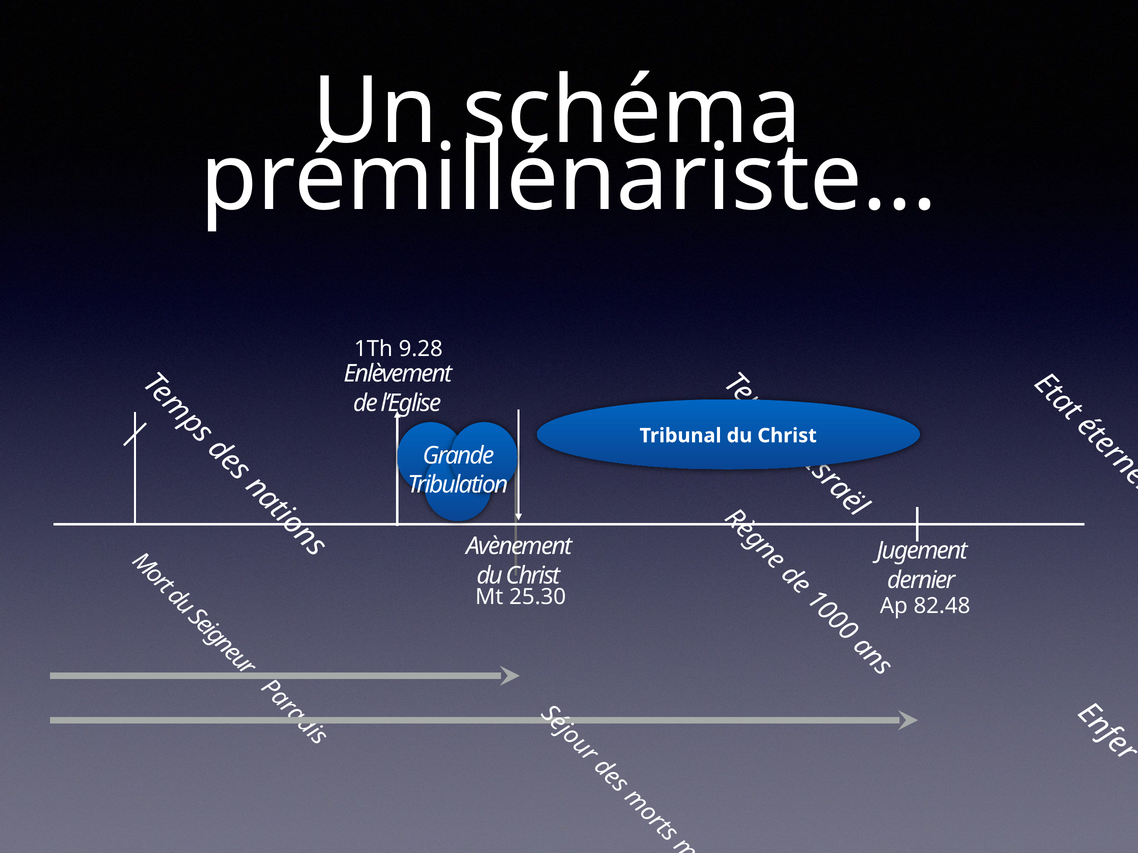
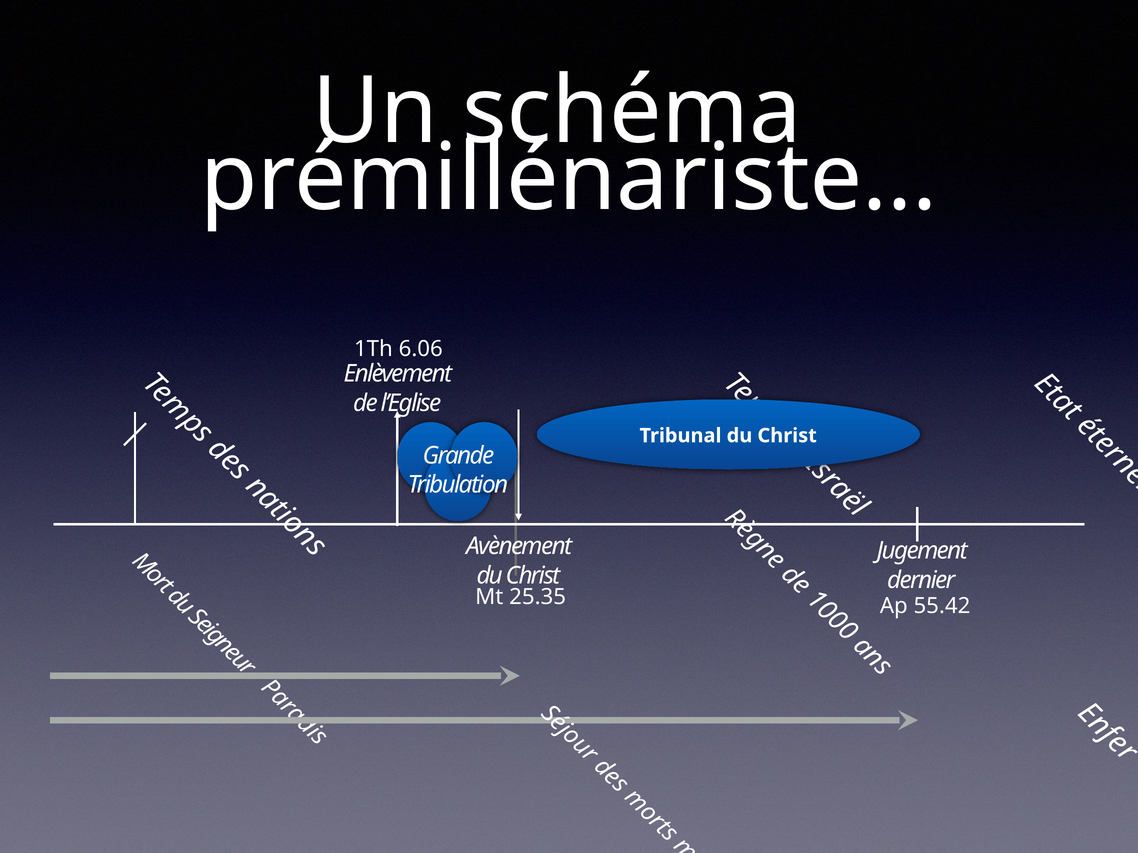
9.28: 9.28 -> 6.06
25.30: 25.30 -> 25.35
82.48: 82.48 -> 55.42
